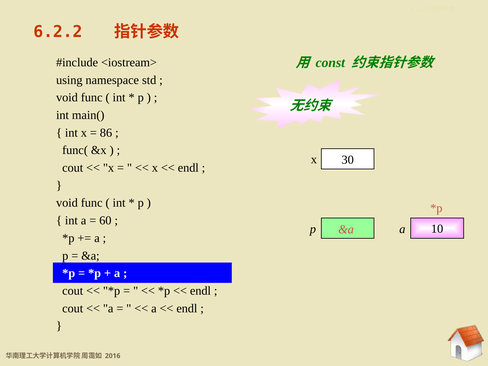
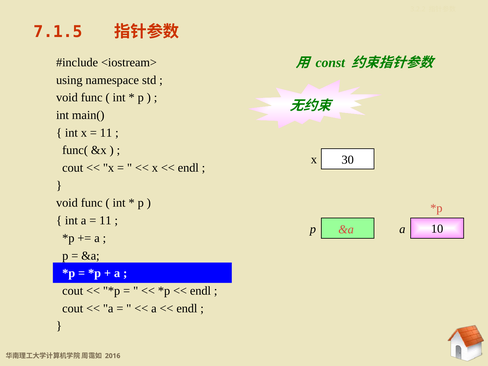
6.2.2: 6.2.2 -> 7.1.5
86 at (106, 133): 86 -> 11
60 at (105, 221): 60 -> 11
